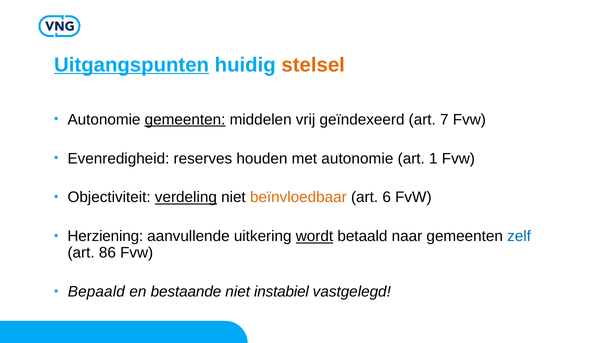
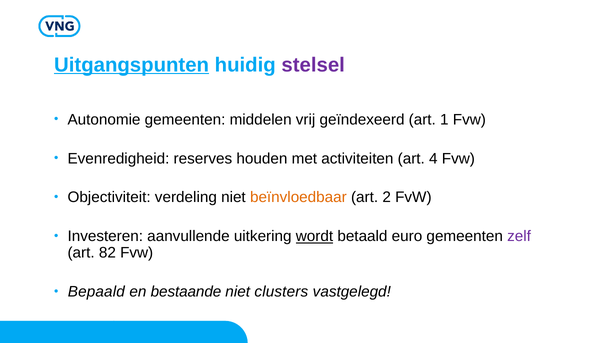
stelsel colour: orange -> purple
gemeenten at (185, 120) underline: present -> none
7: 7 -> 1
met autonomie: autonomie -> activiteiten
1: 1 -> 4
verdeling underline: present -> none
6: 6 -> 2
Herziening: Herziening -> Investeren
naar: naar -> euro
zelf colour: blue -> purple
86: 86 -> 82
instabiel: instabiel -> clusters
